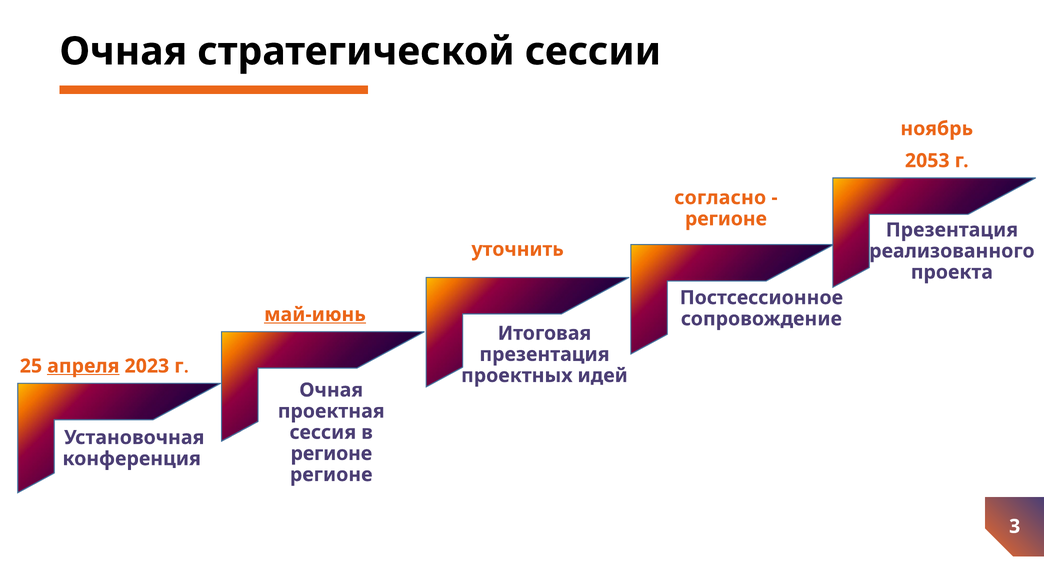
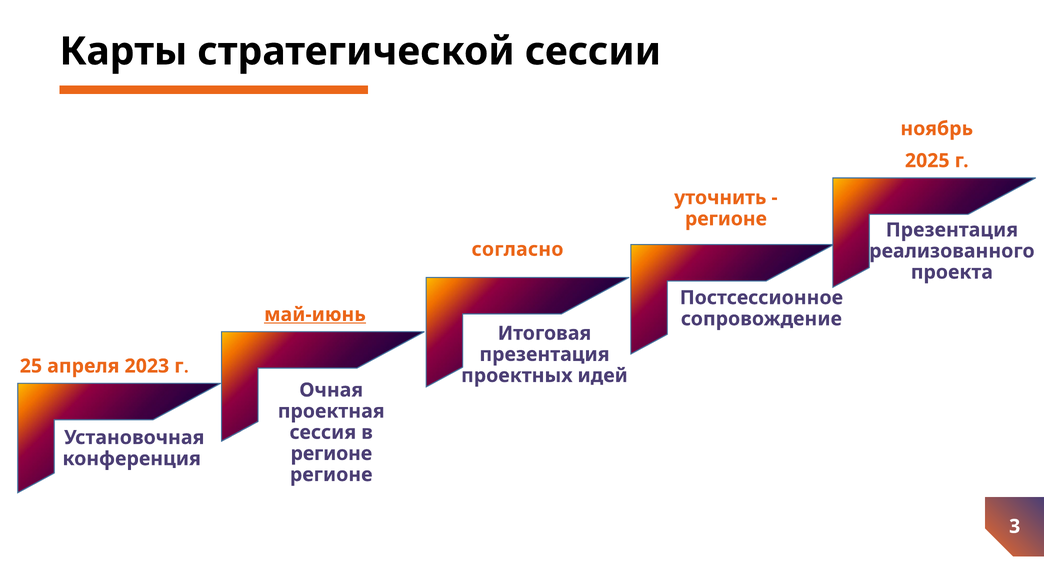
Очная at (123, 52): Очная -> Карты
2053: 2053 -> 2025
согласно: согласно -> уточнить
уточнить: уточнить -> согласно
апреля underline: present -> none
